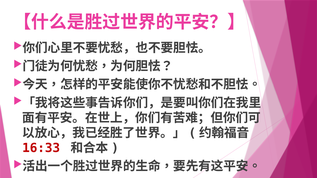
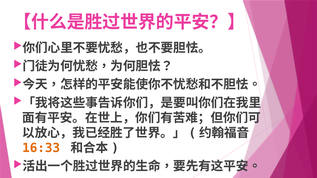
16:33 colour: red -> orange
